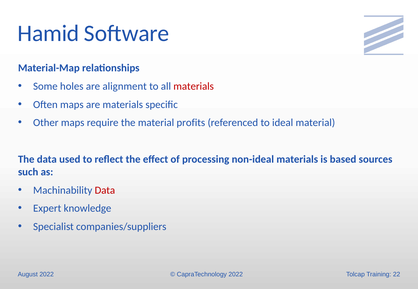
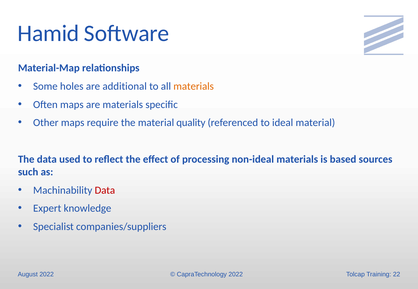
alignment: alignment -> additional
materials at (194, 86) colour: red -> orange
profits: profits -> quality
